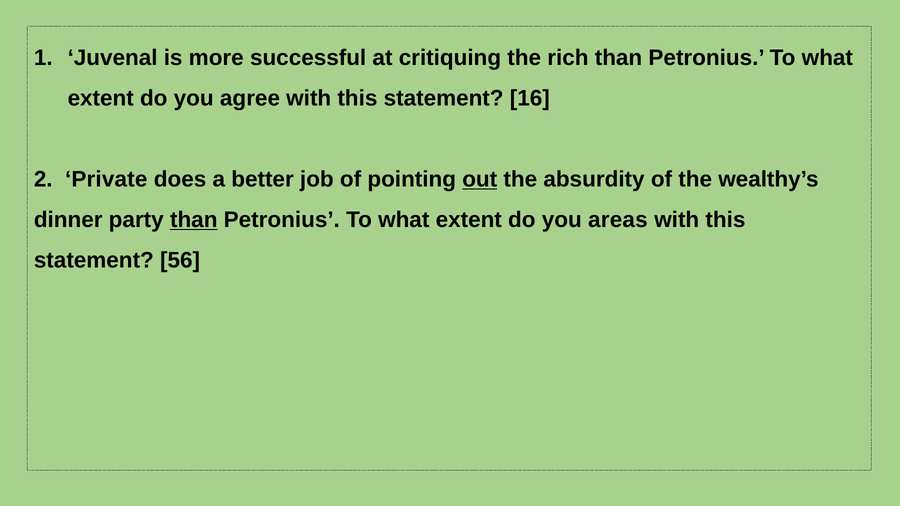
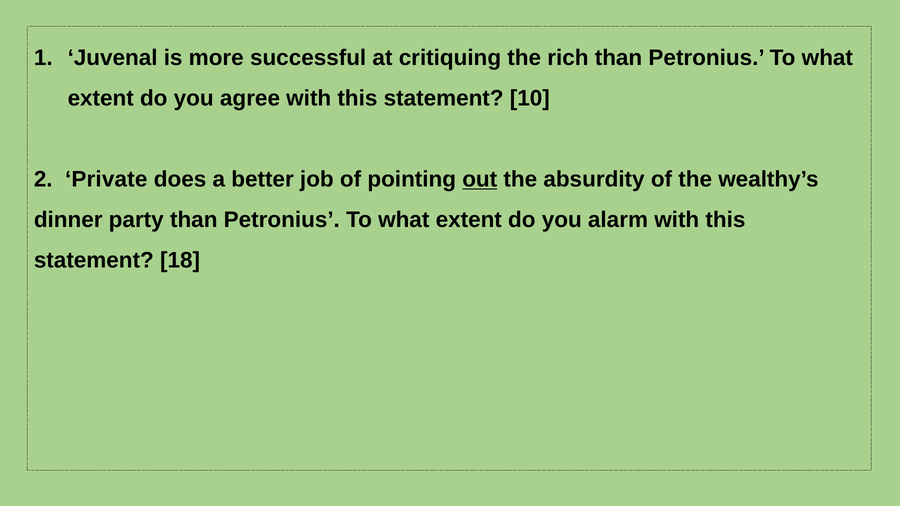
16: 16 -> 10
than at (194, 220) underline: present -> none
areas: areas -> alarm
56: 56 -> 18
